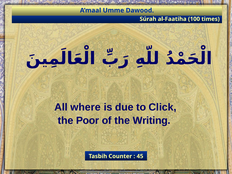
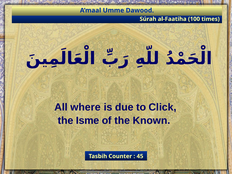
Poor: Poor -> Isme
Writing: Writing -> Known
